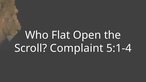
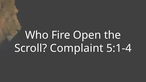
Flat: Flat -> Fire
